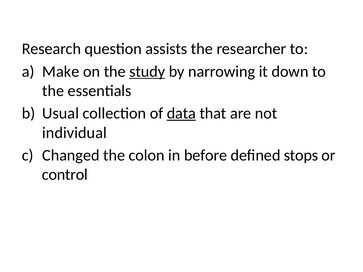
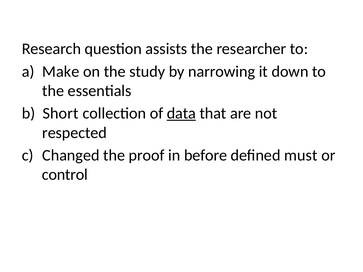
study underline: present -> none
Usual: Usual -> Short
individual: individual -> respected
colon: colon -> proof
stops: stops -> must
